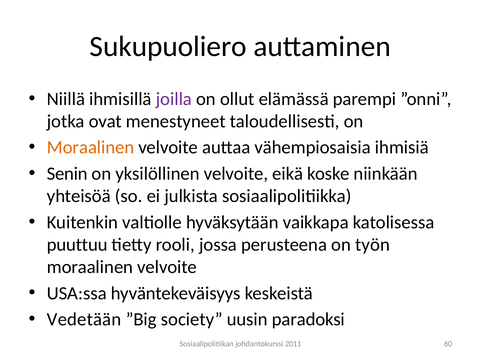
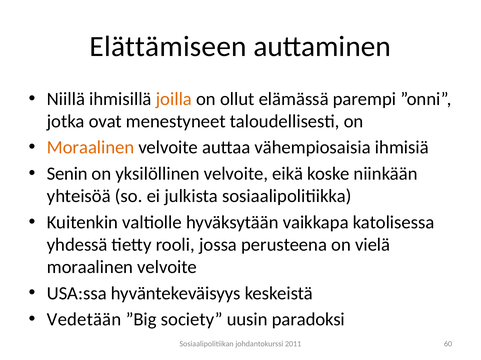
Sukupuoliero: Sukupuoliero -> Elättämiseen
joilla colour: purple -> orange
puuttuu: puuttuu -> yhdessä
työn: työn -> vielä
